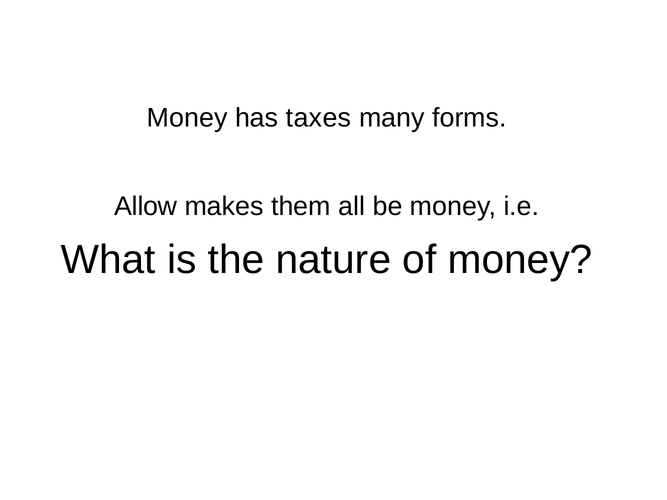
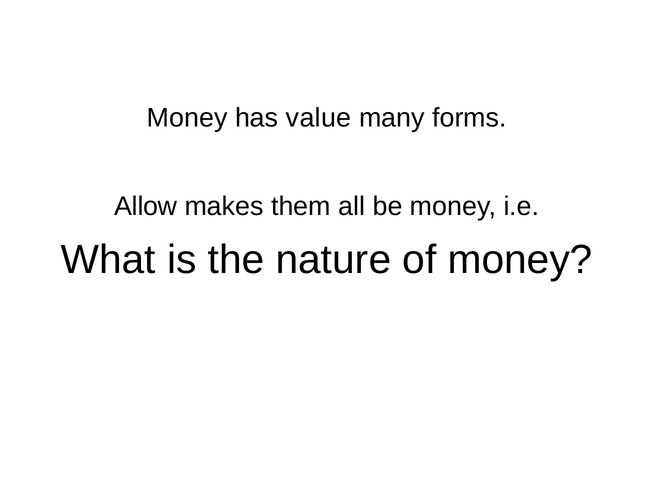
taxes: taxes -> value
